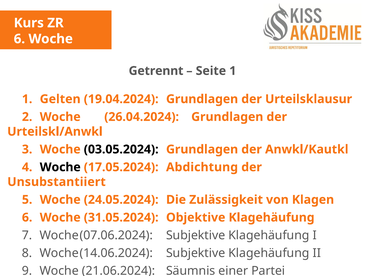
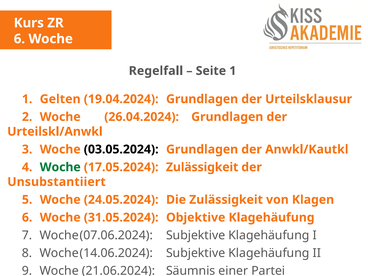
Getrennt: Getrennt -> Regelfall
Woche at (60, 167) colour: black -> green
17.05.2024 Abdichtung: Abdichtung -> Zulässigkeit
